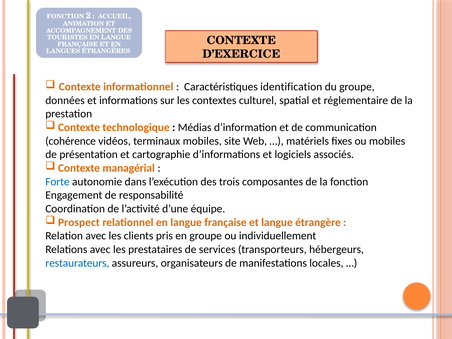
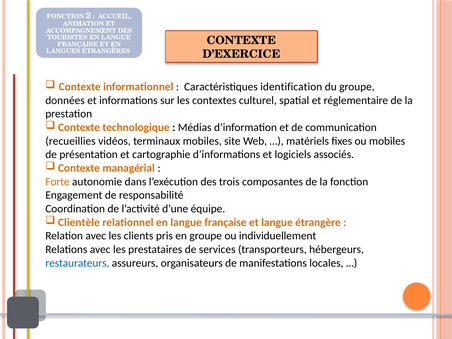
cohérence: cohérence -> recueillies
Forte colour: blue -> orange
Prospect: Prospect -> Clientèle
